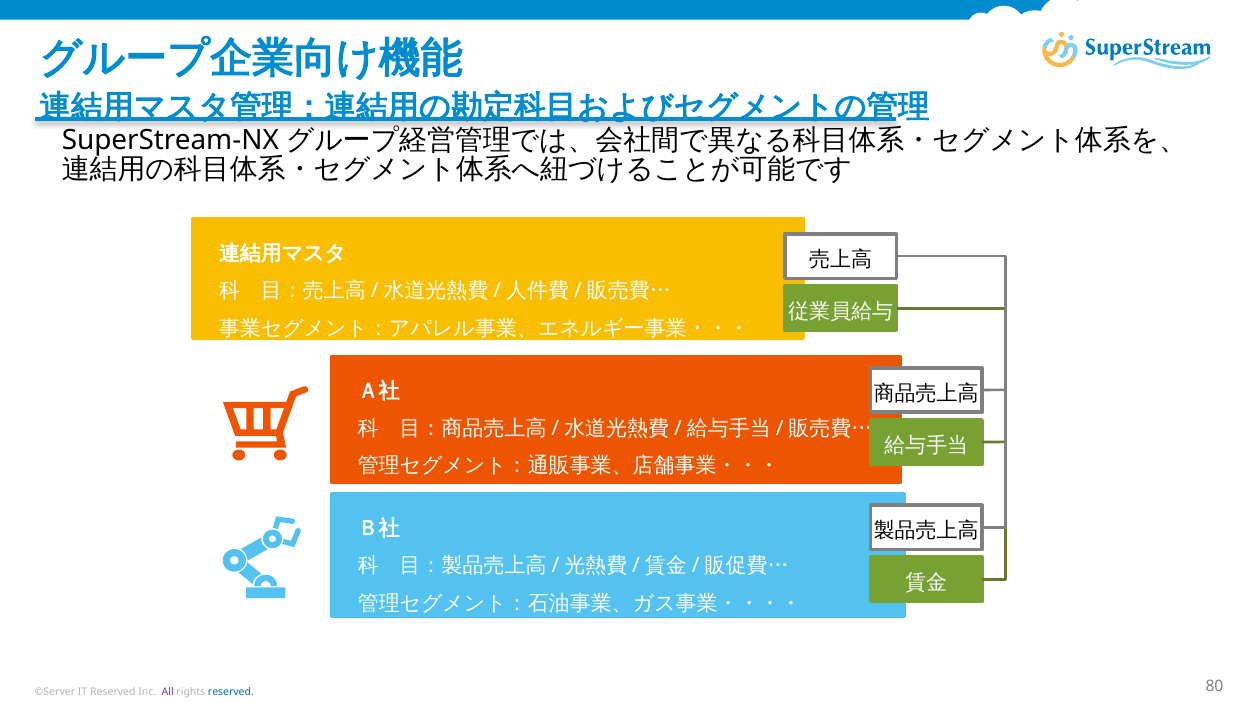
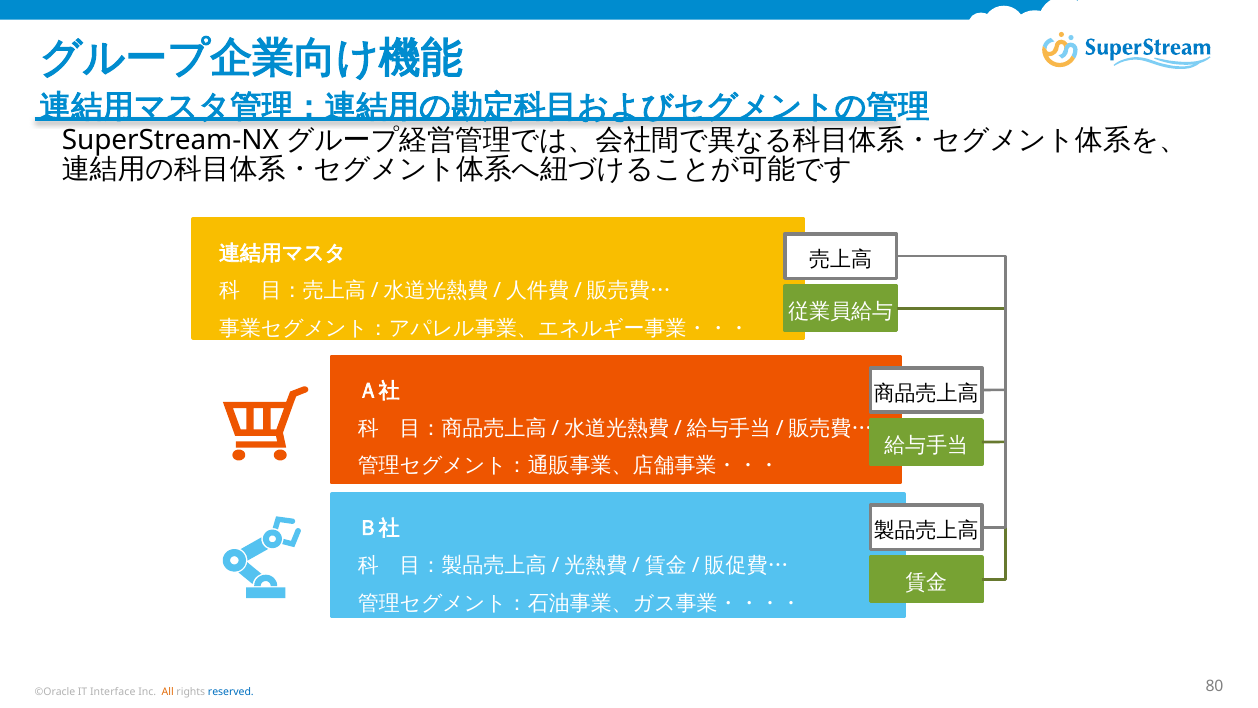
©Server: ©Server -> ©Oracle
IT Reserved: Reserved -> Interface
All colour: purple -> orange
